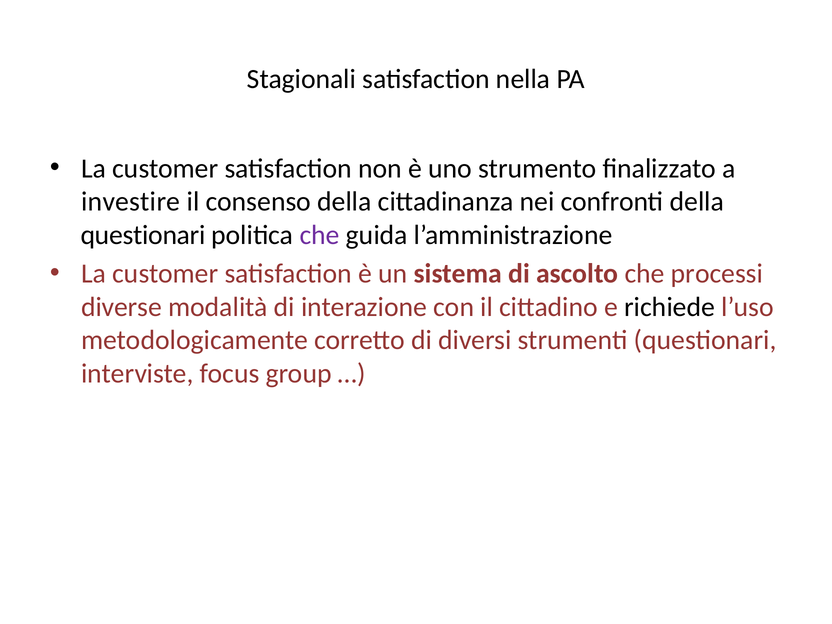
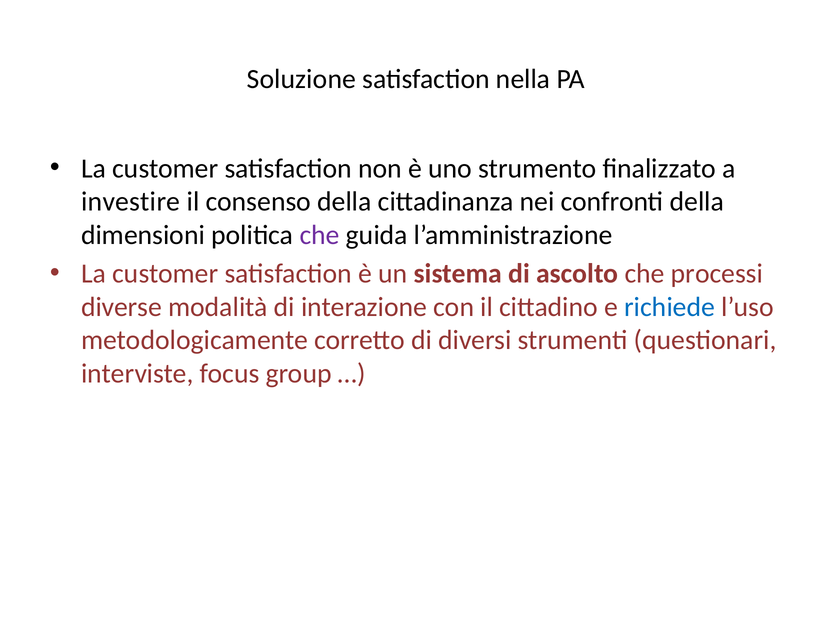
Stagionali: Stagionali -> Soluzione
questionari at (143, 235): questionari -> dimensioni
richiede colour: black -> blue
